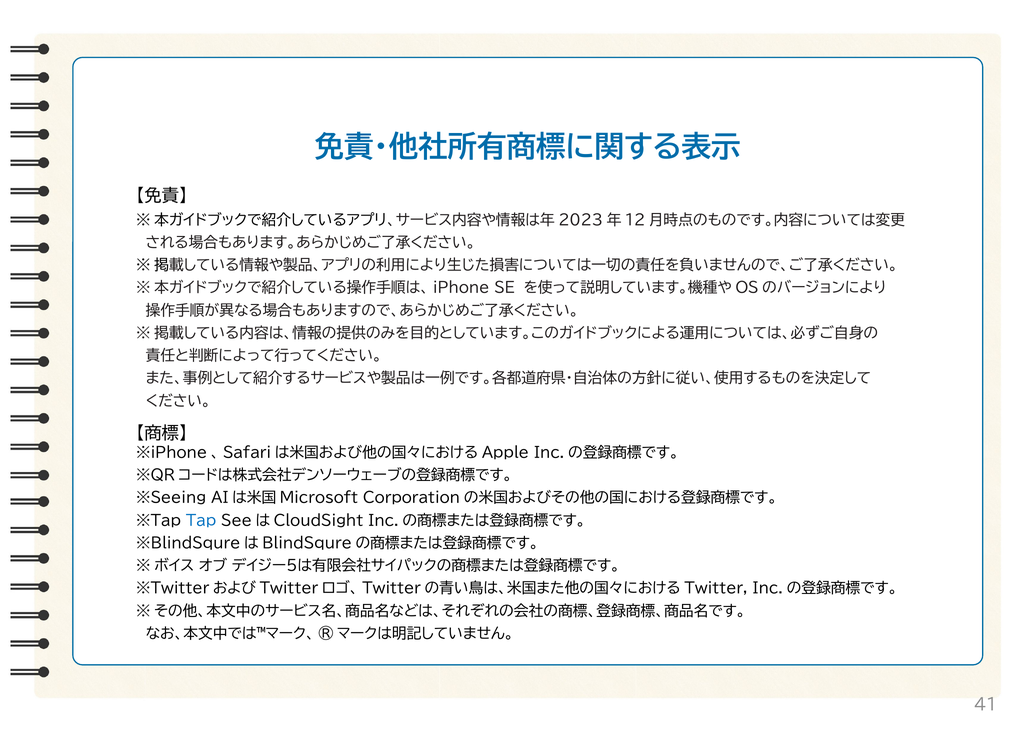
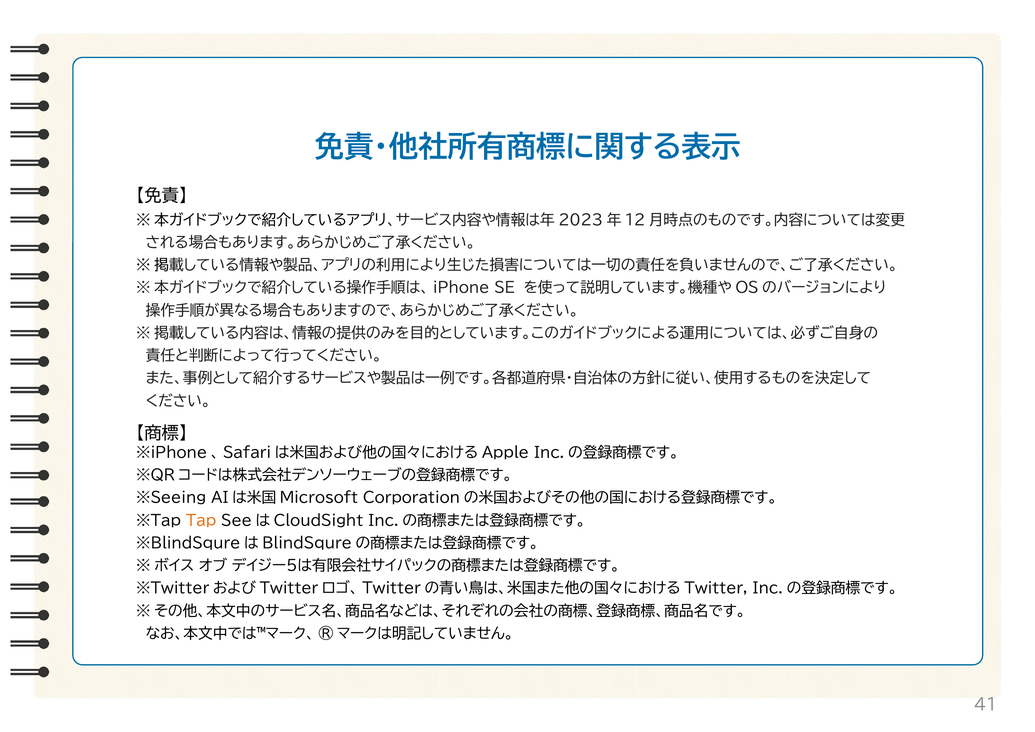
Tap colour: blue -> orange
